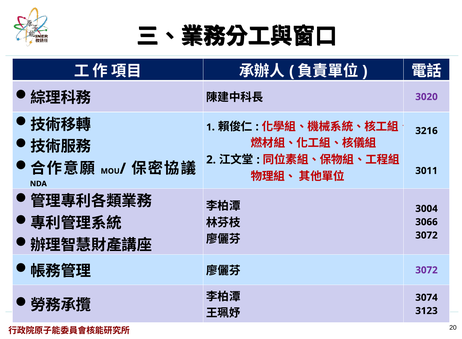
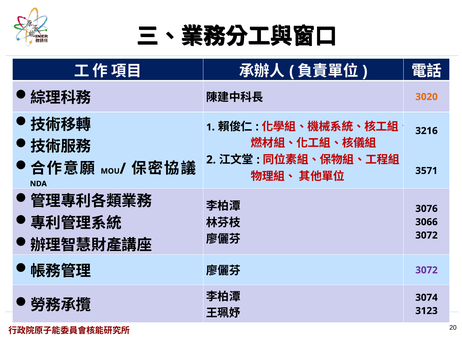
3020 colour: purple -> orange
3011: 3011 -> 3571
3004: 3004 -> 3076
